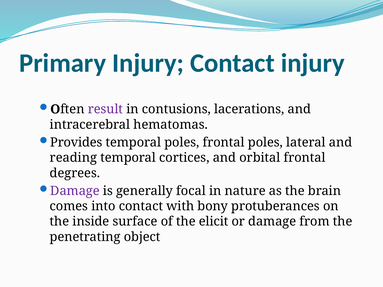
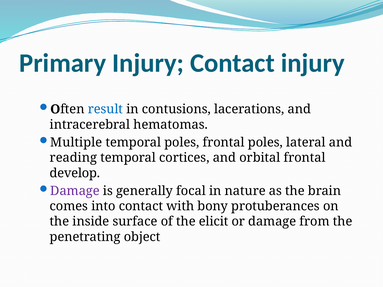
result colour: purple -> blue
Provides: Provides -> Multiple
degrees: degrees -> develop
